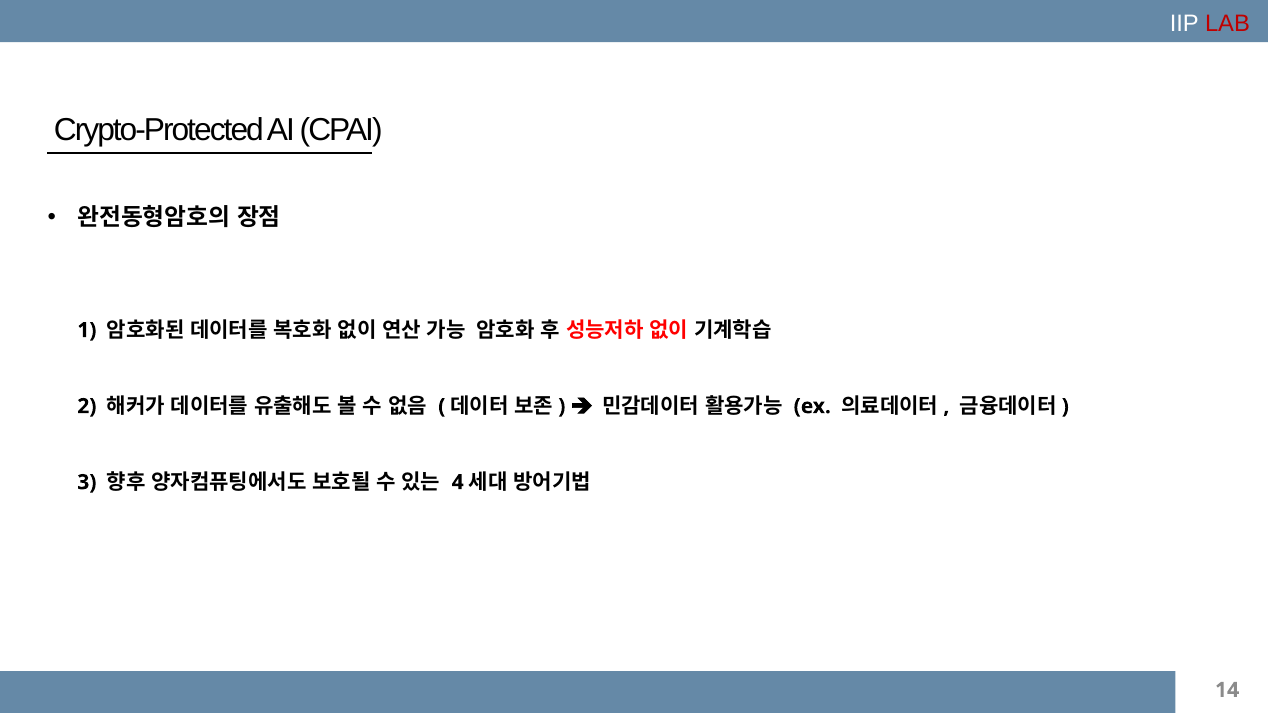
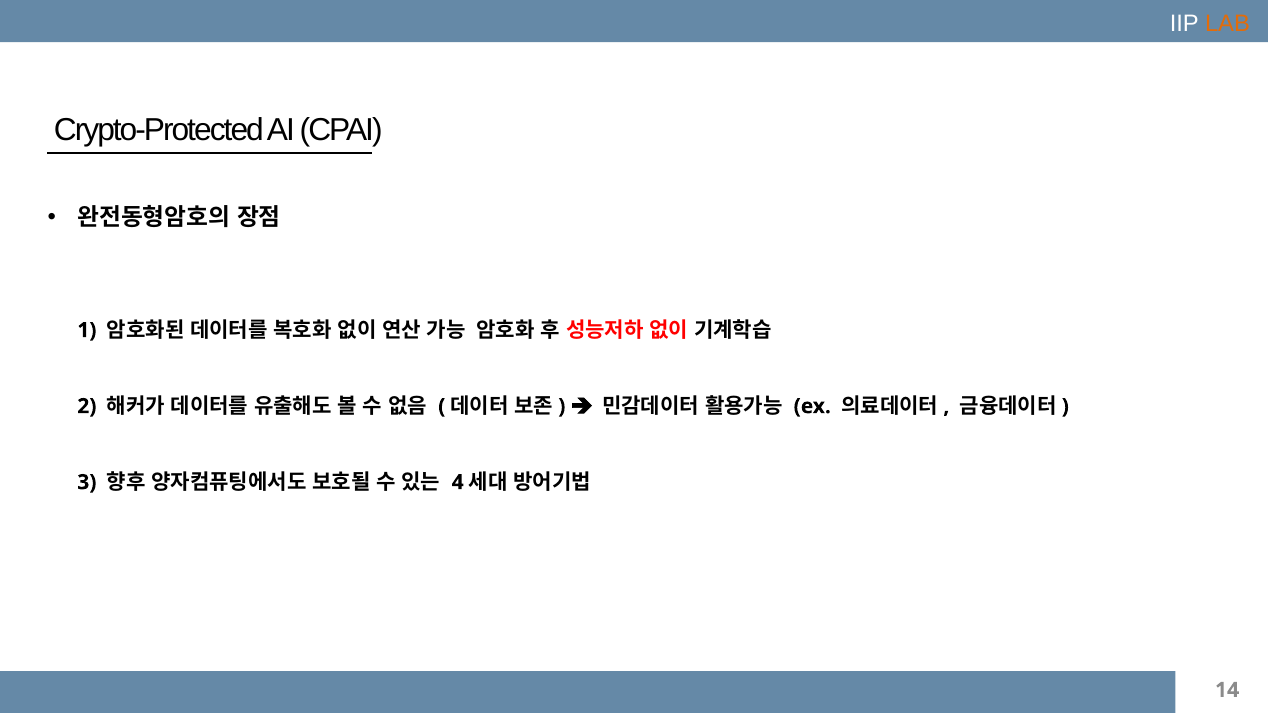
LAB colour: red -> orange
